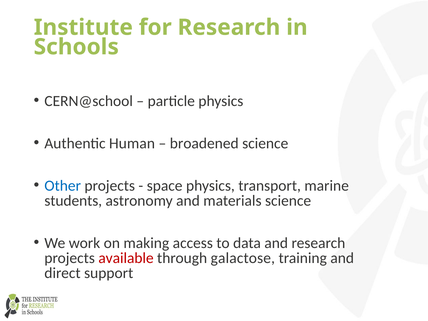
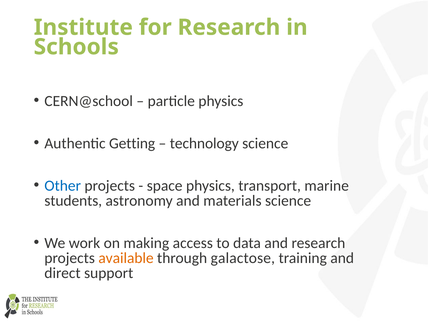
Human: Human -> Getting
broadened: broadened -> technology
available colour: red -> orange
